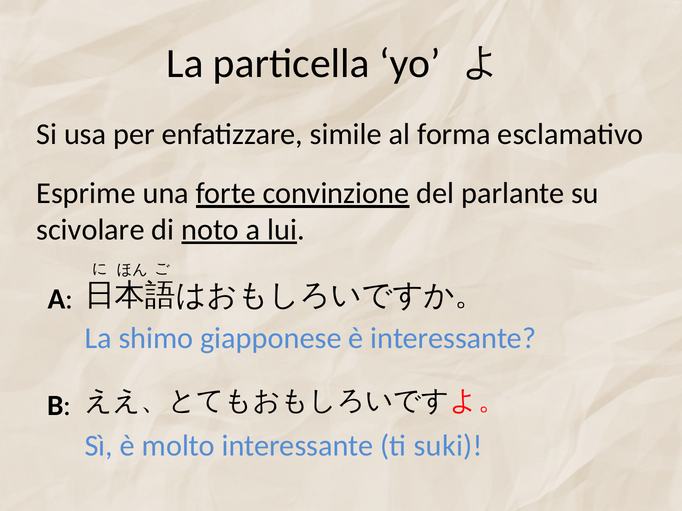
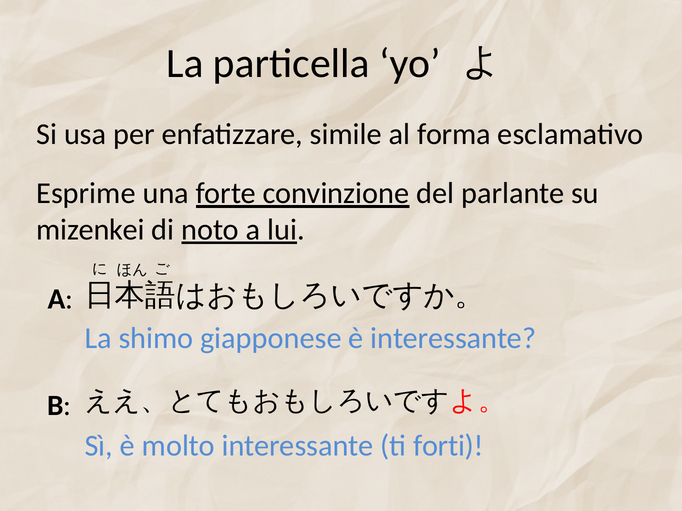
scivolare: scivolare -> mizenkei
suki: suki -> forti
